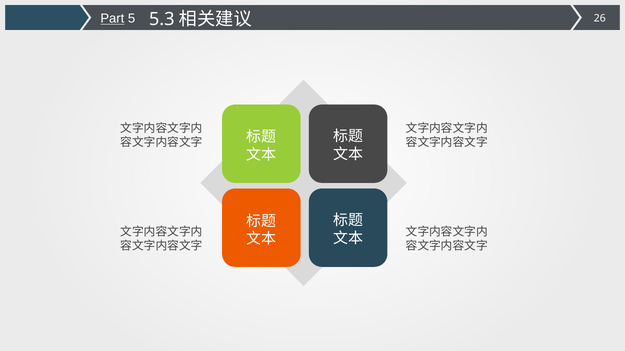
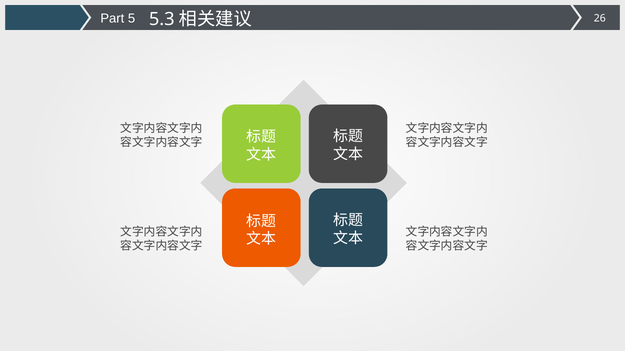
Part underline: present -> none
